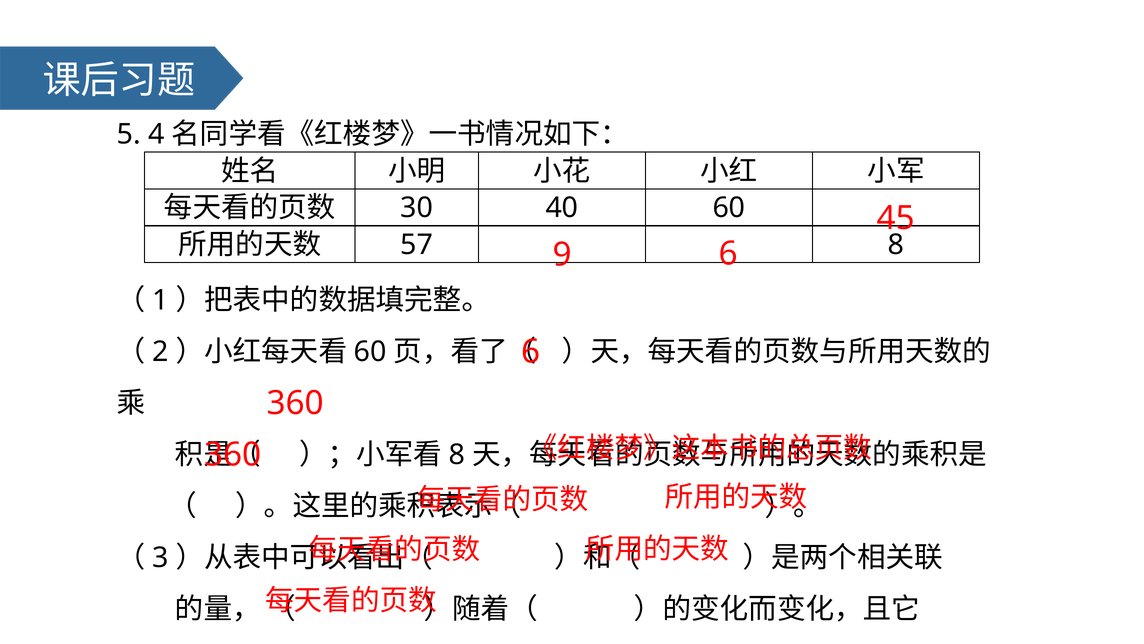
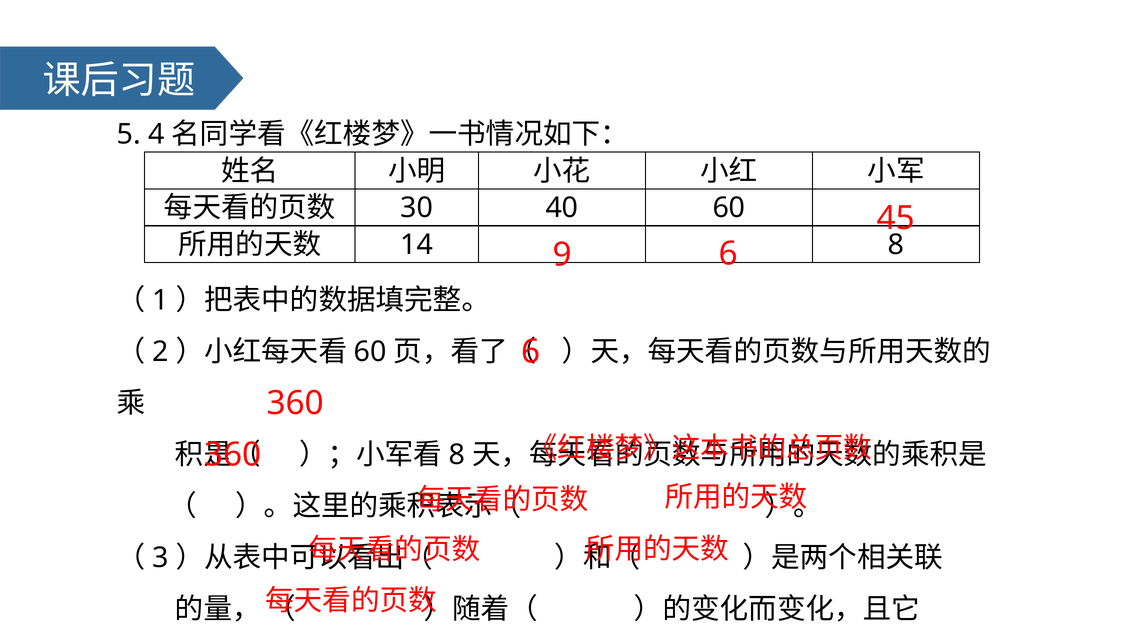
57: 57 -> 14
